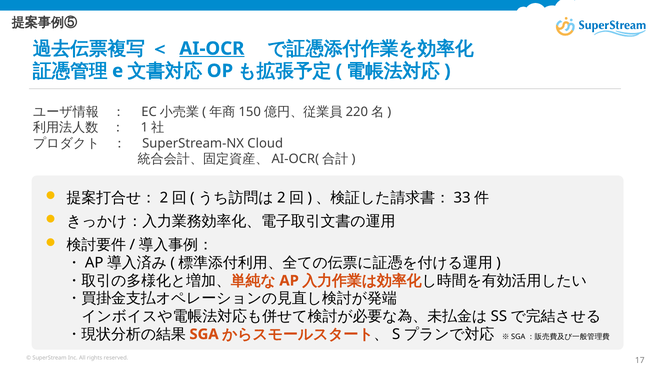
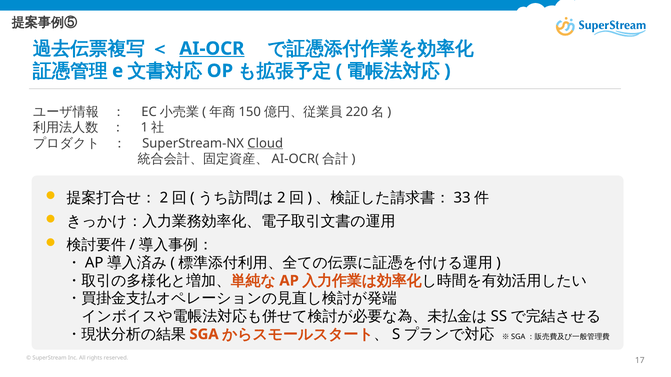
Cloud underline: none -> present
